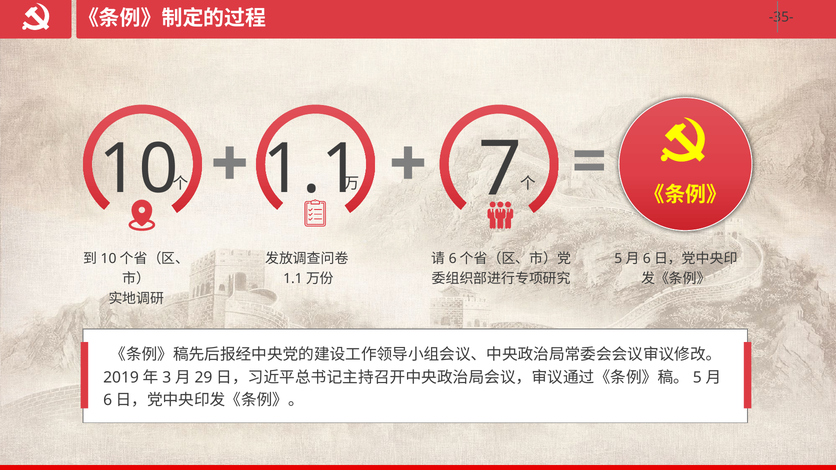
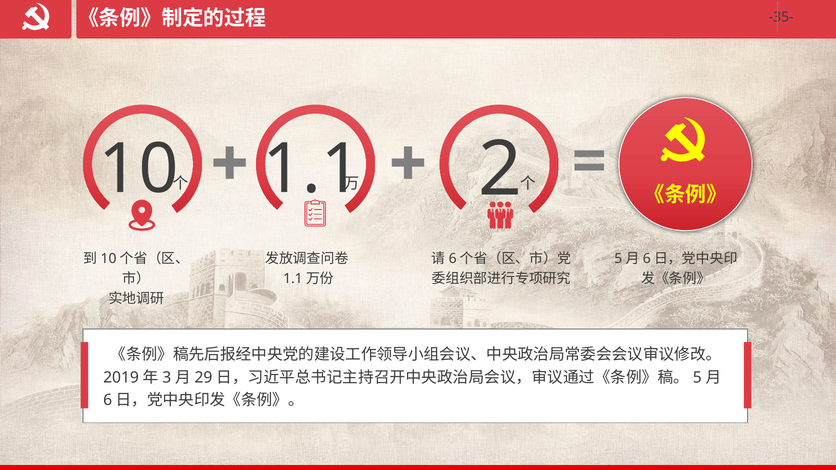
7: 7 -> 2
